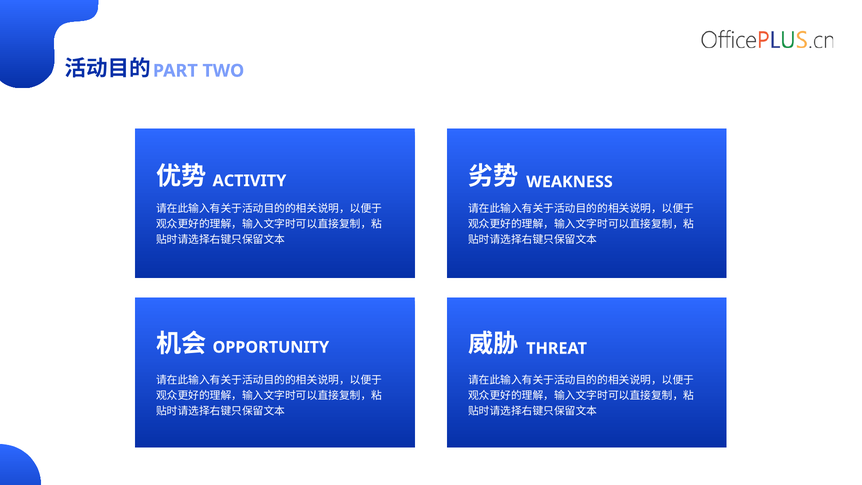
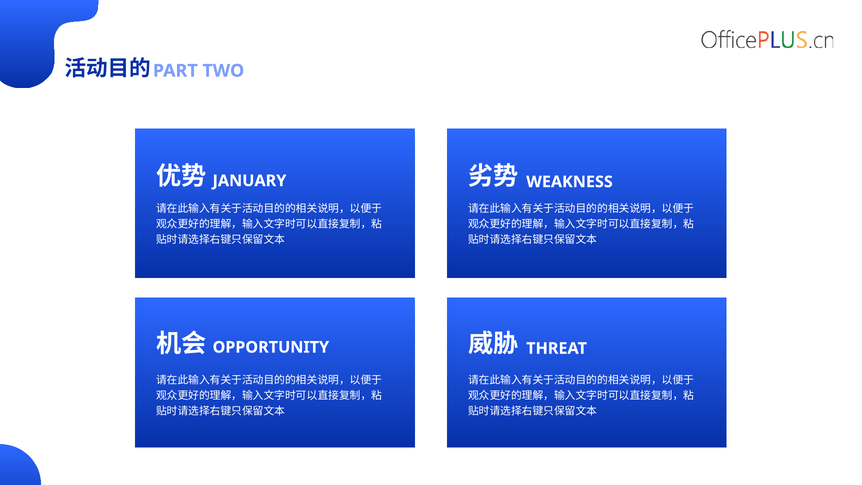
ACTIVITY: ACTIVITY -> JANUARY
